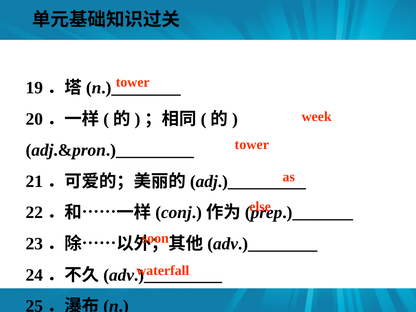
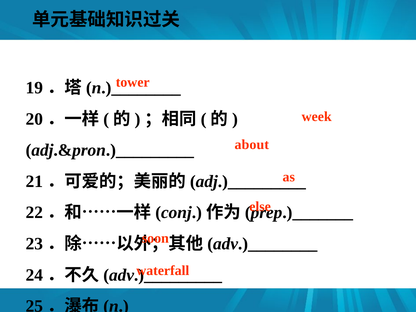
tower at (252, 145): tower -> about
